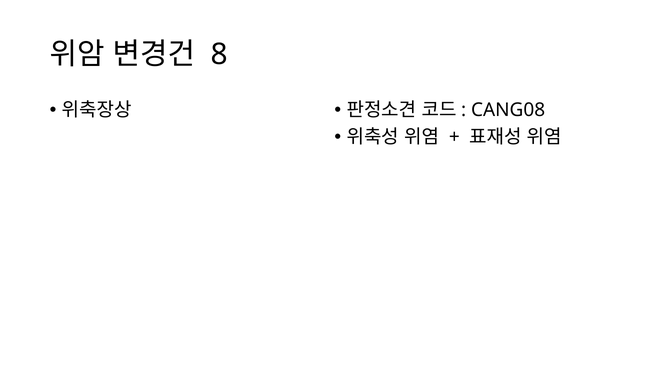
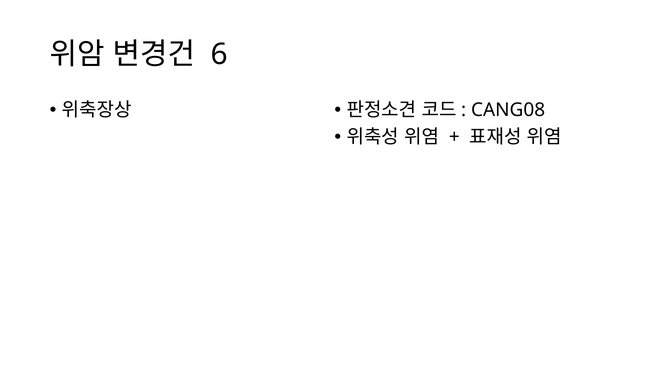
8: 8 -> 6
